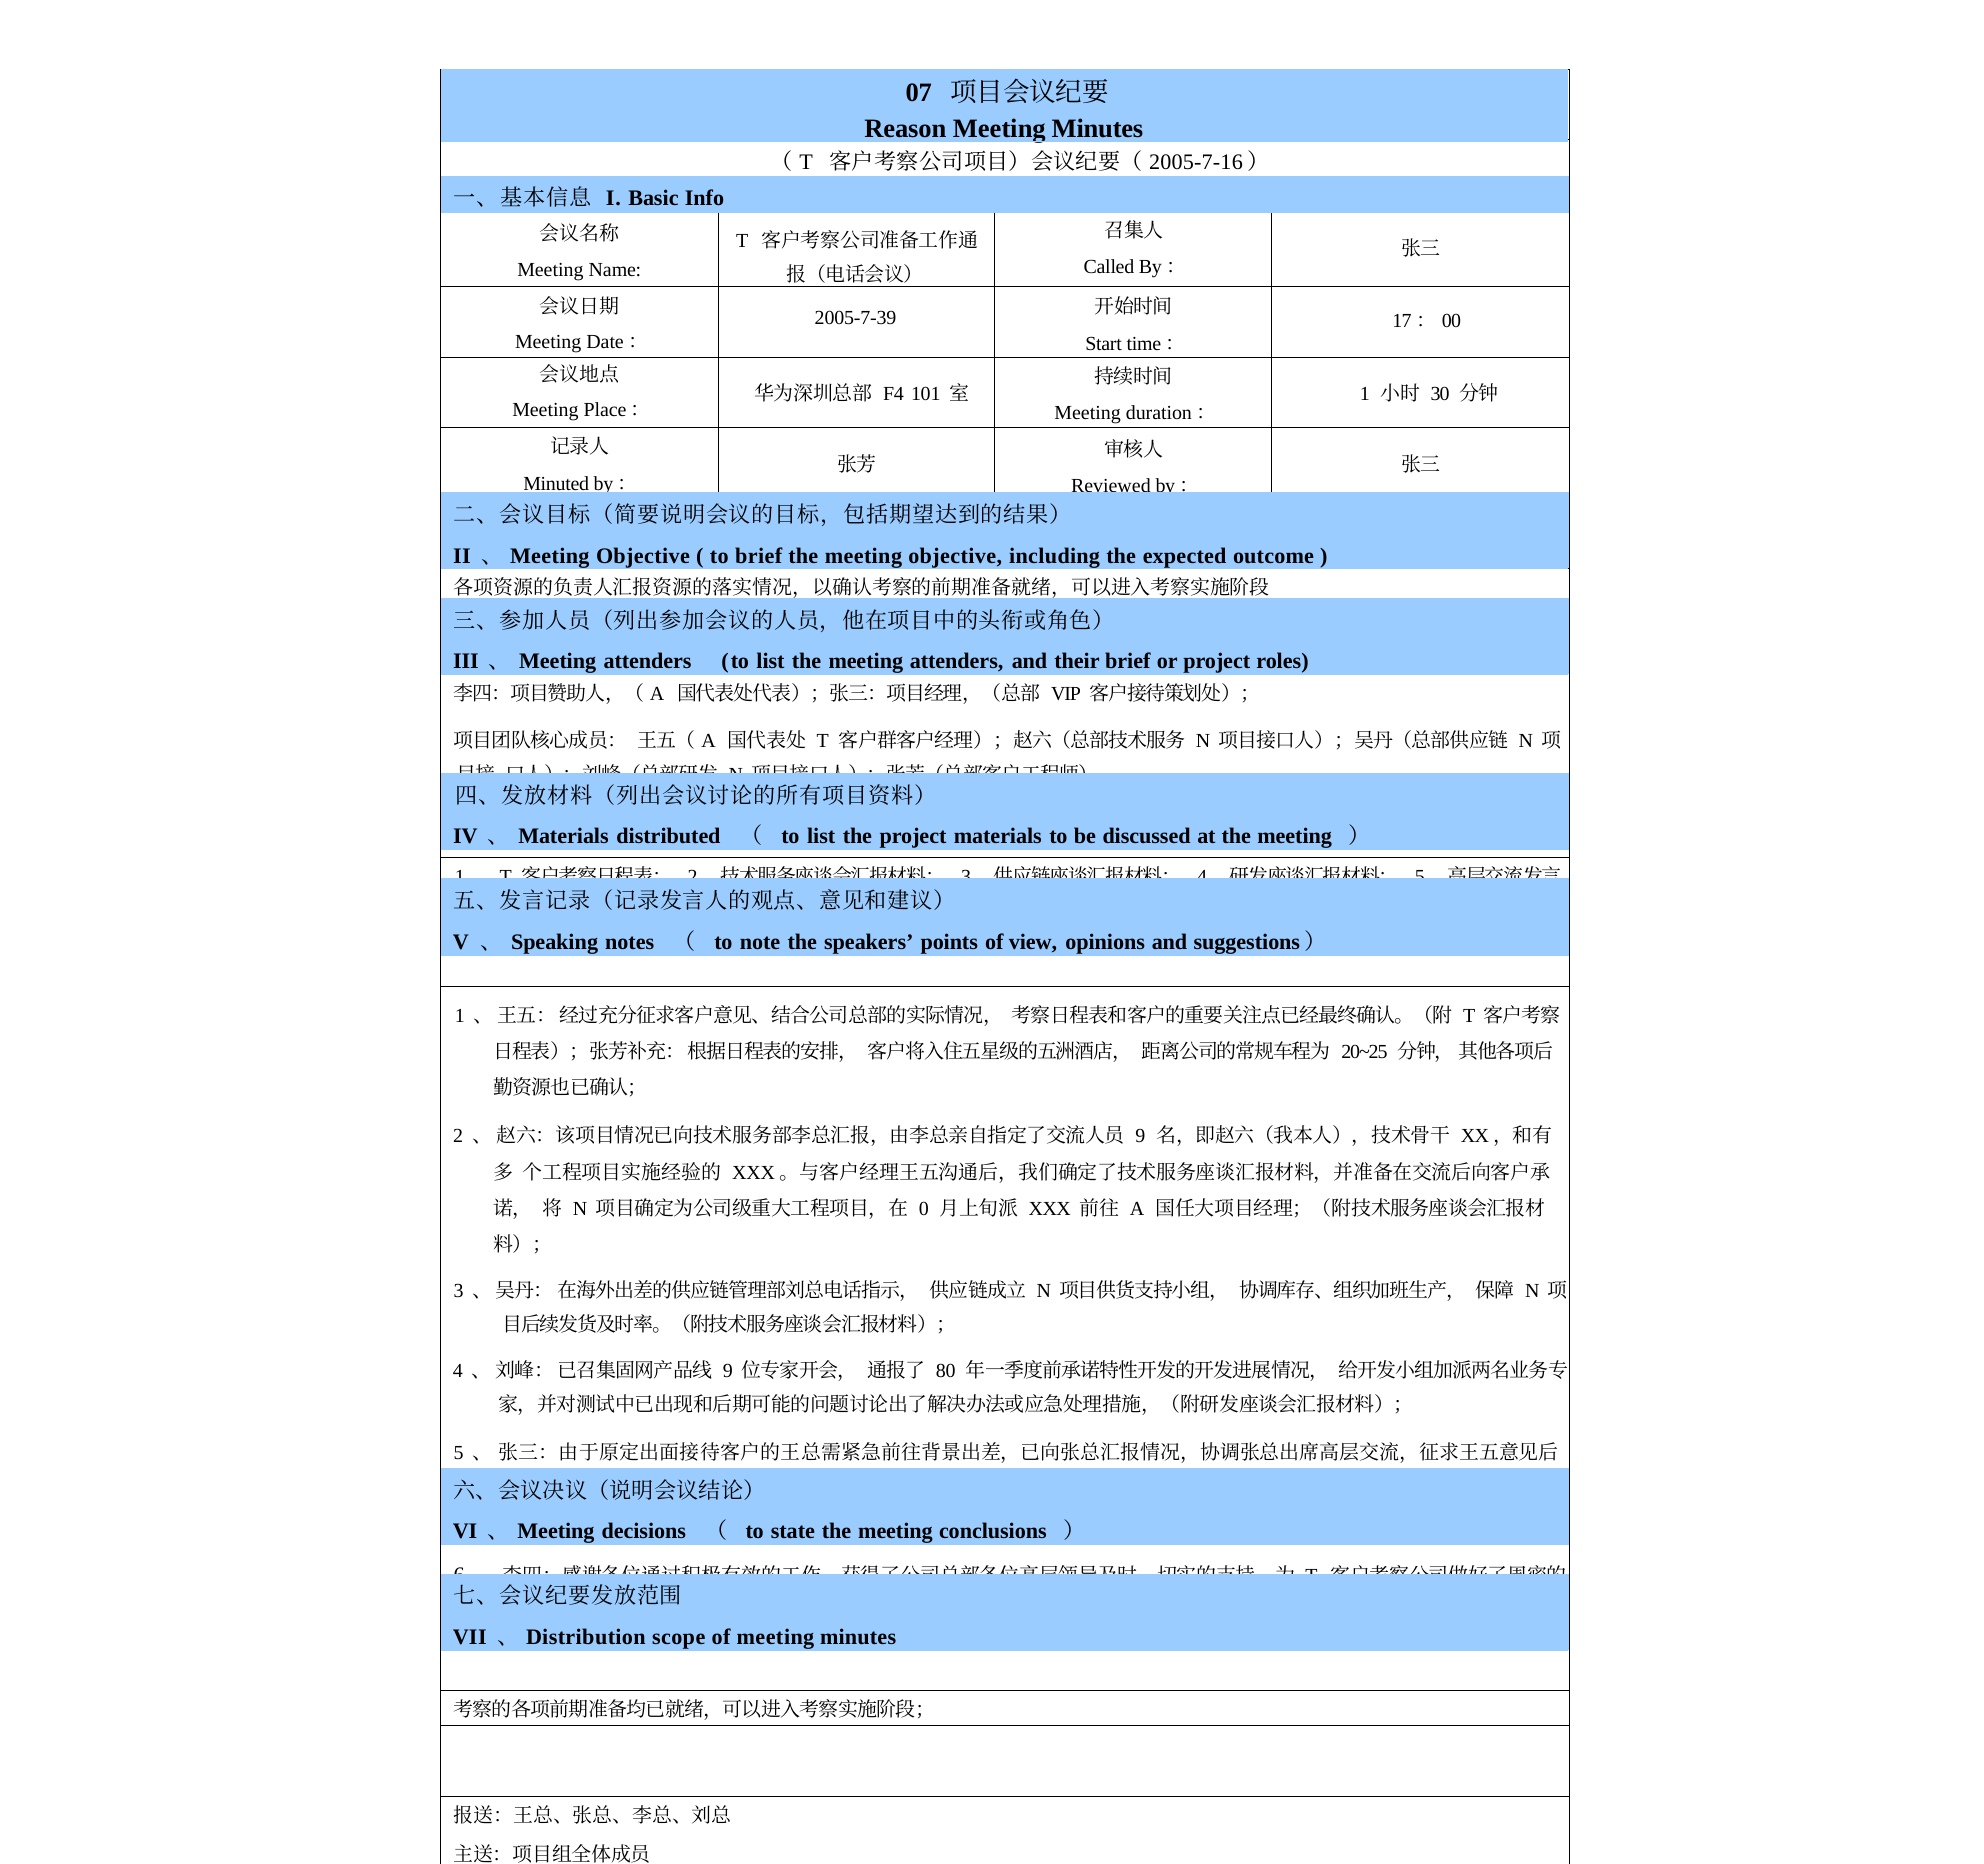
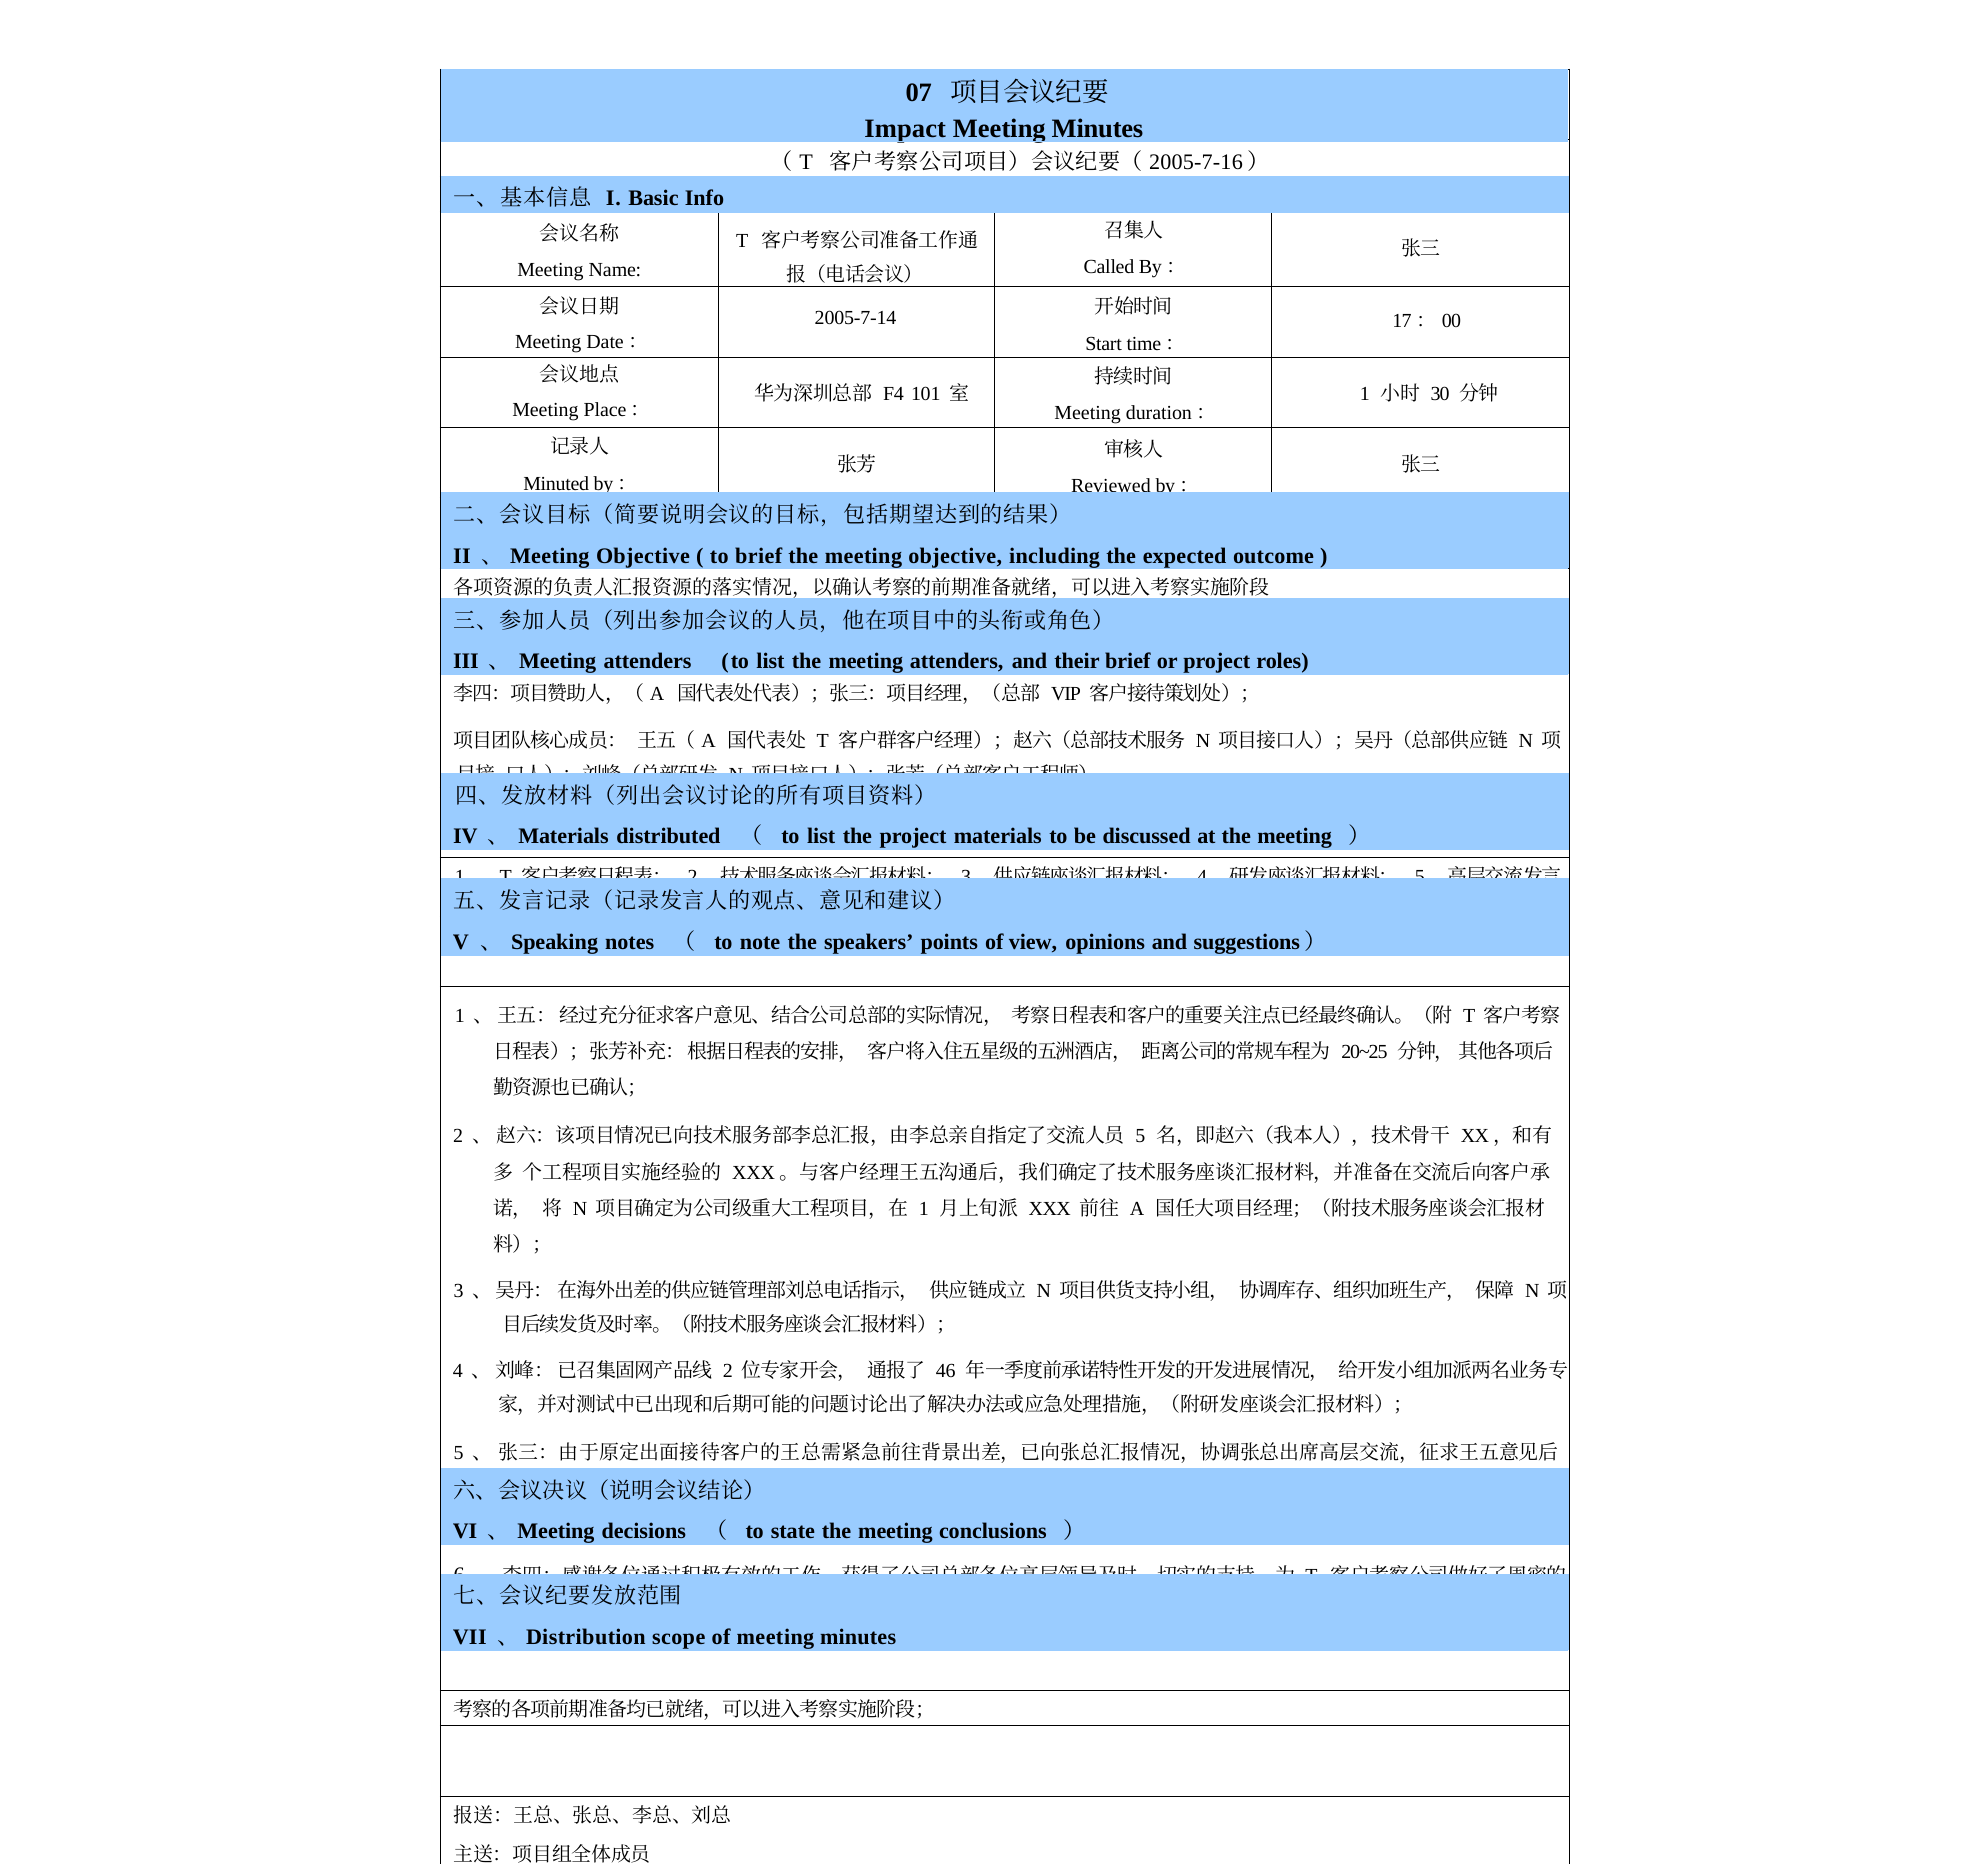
Reason: Reason -> Impact
2005-7-39: 2005-7-39 -> 2005-7-14
9 at (1140, 1136): 9 -> 5
0 at (924, 1209): 0 -> 1
9 at (728, 1371): 9 -> 2
80: 80 -> 46
